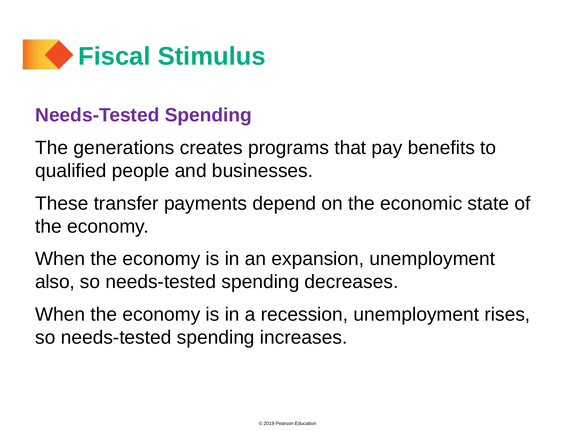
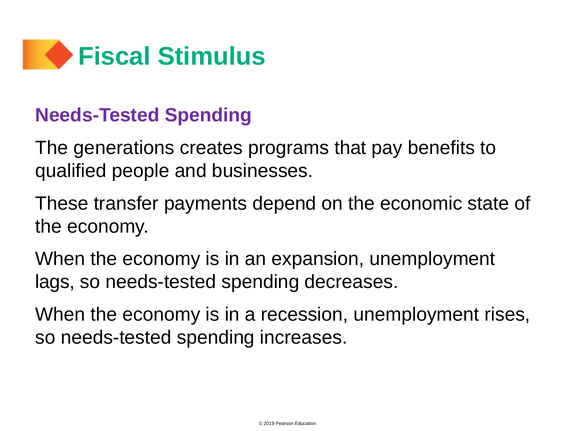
also: also -> lags
